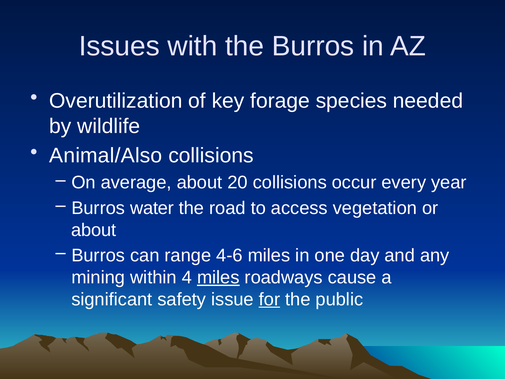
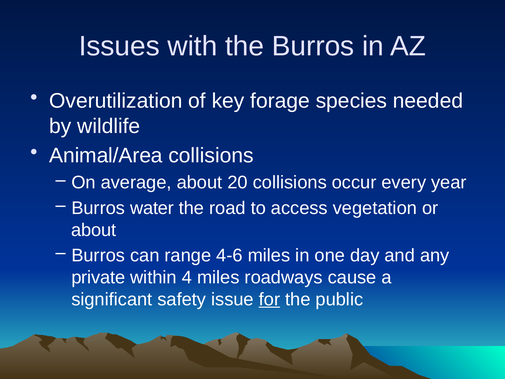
Animal/Also: Animal/Also -> Animal/Area
mining: mining -> private
miles at (218, 277) underline: present -> none
